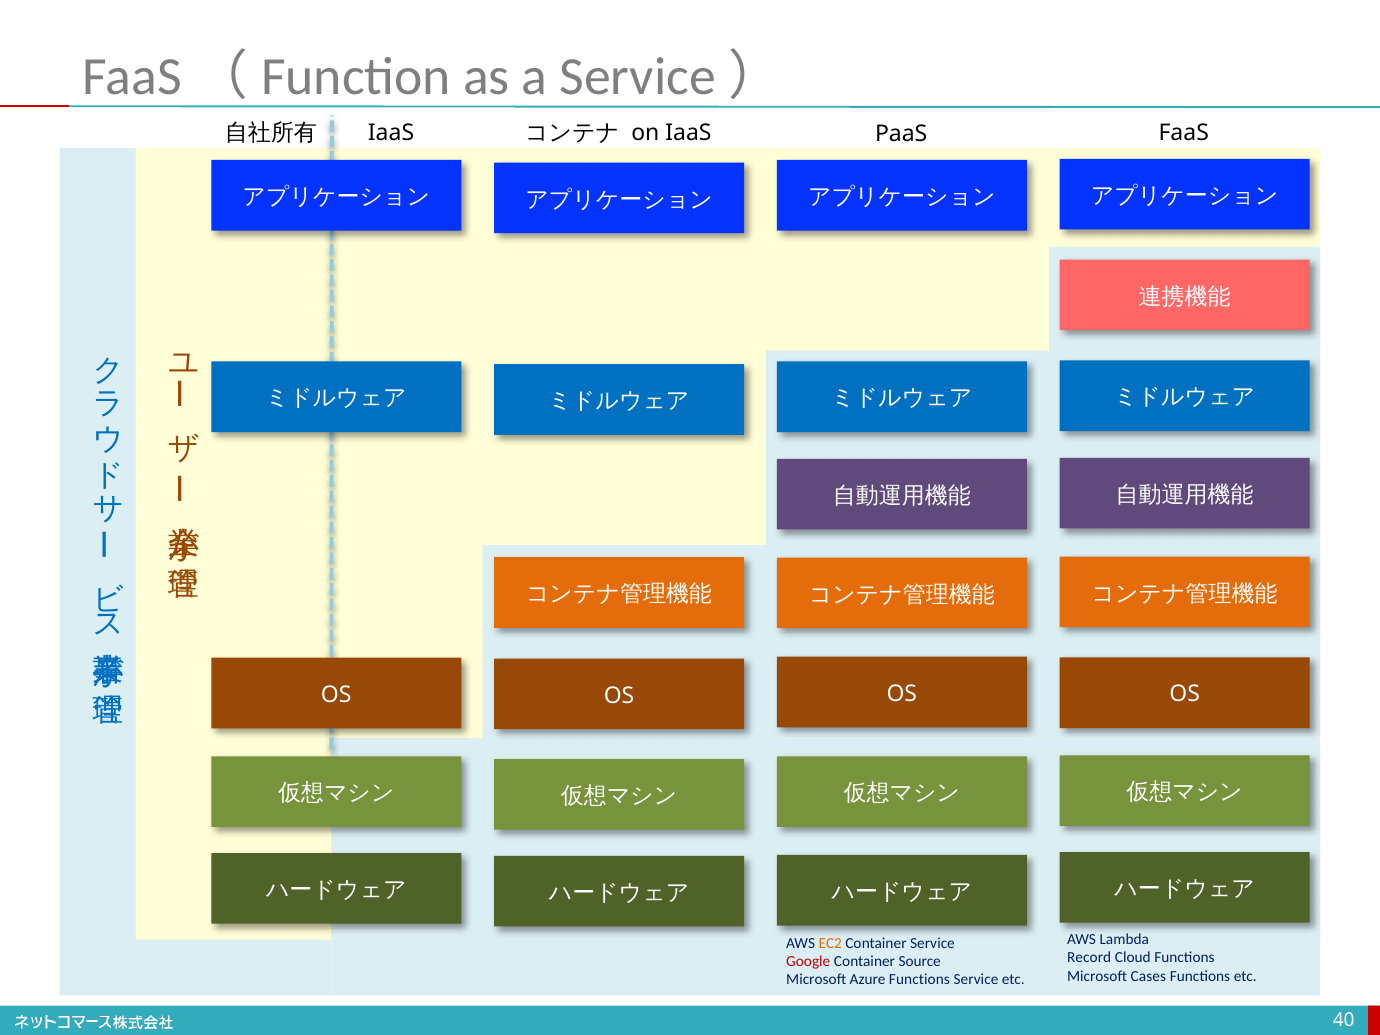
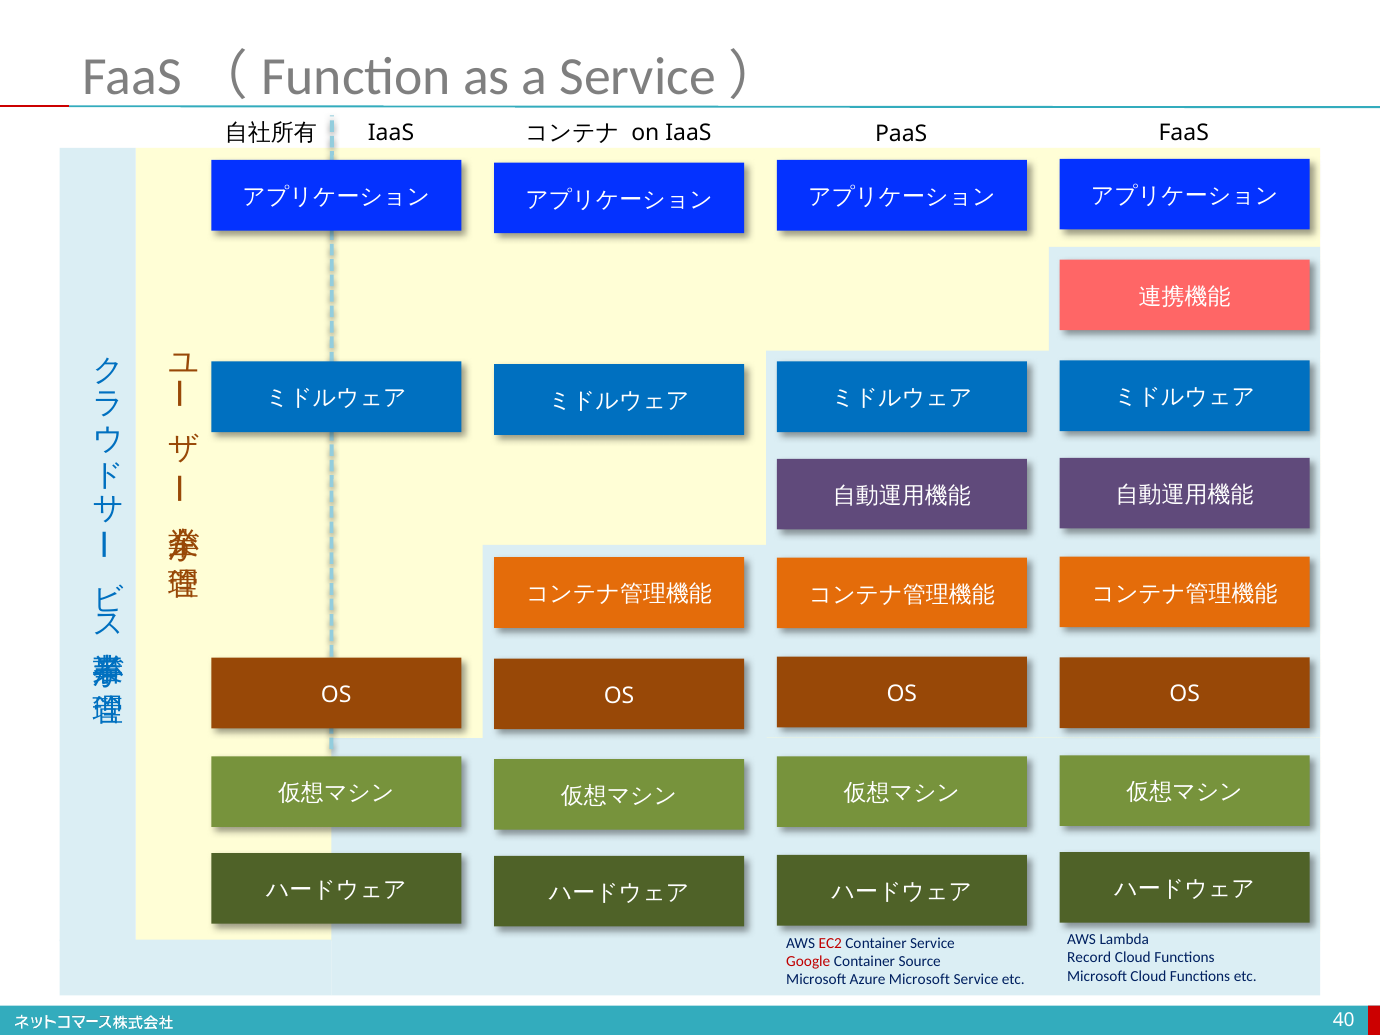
EC2 colour: orange -> red
Microsoft Cases: Cases -> Cloud
Azure Functions: Functions -> Microsoft
